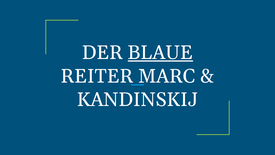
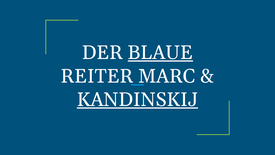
KANDINSKIJ underline: none -> present
